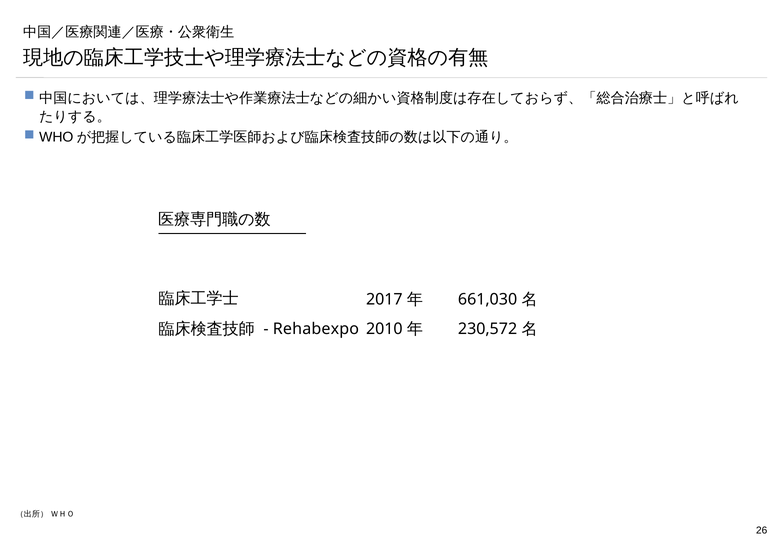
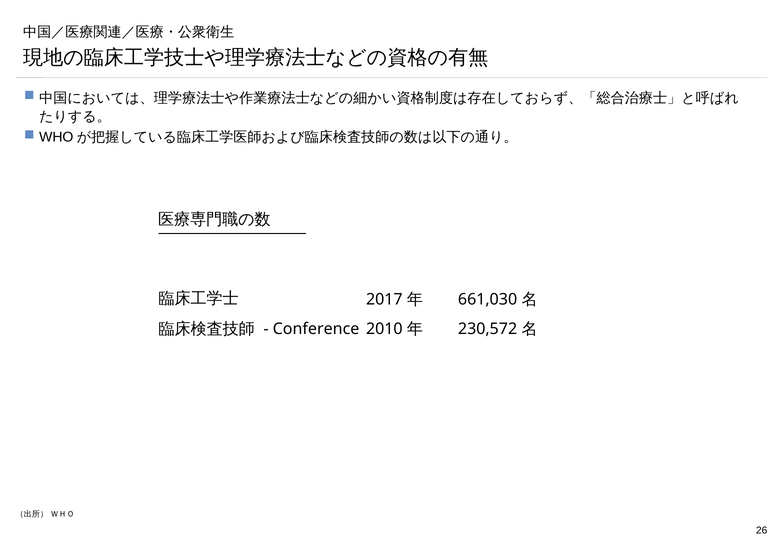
Rehabexpo: Rehabexpo -> Conference
